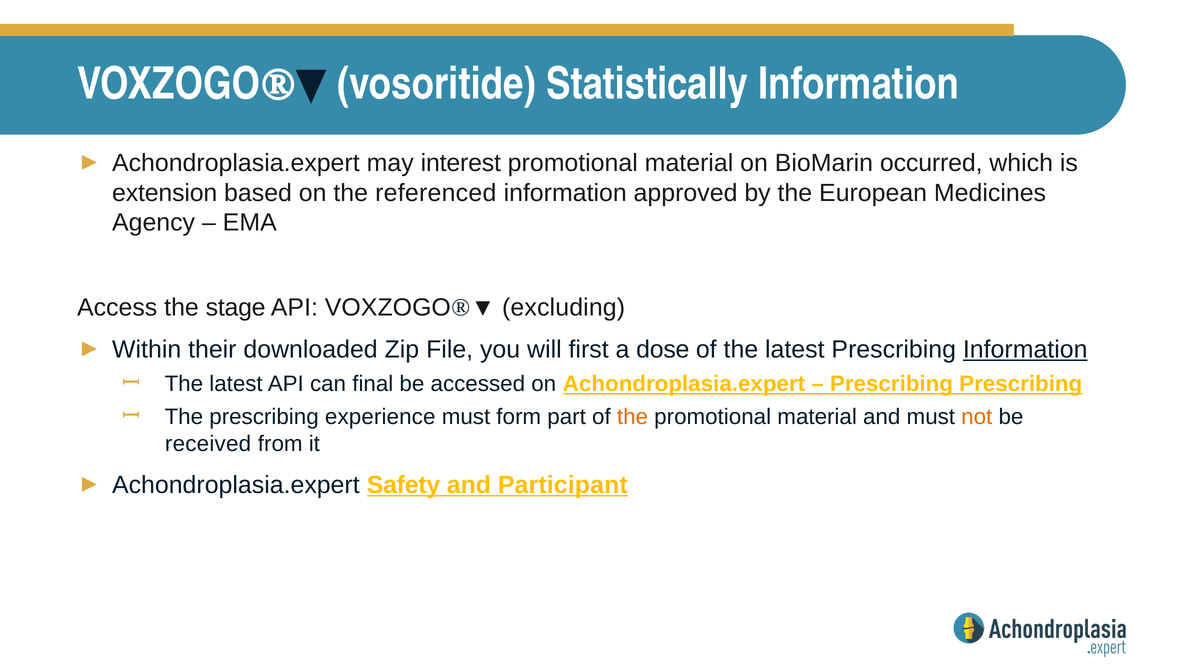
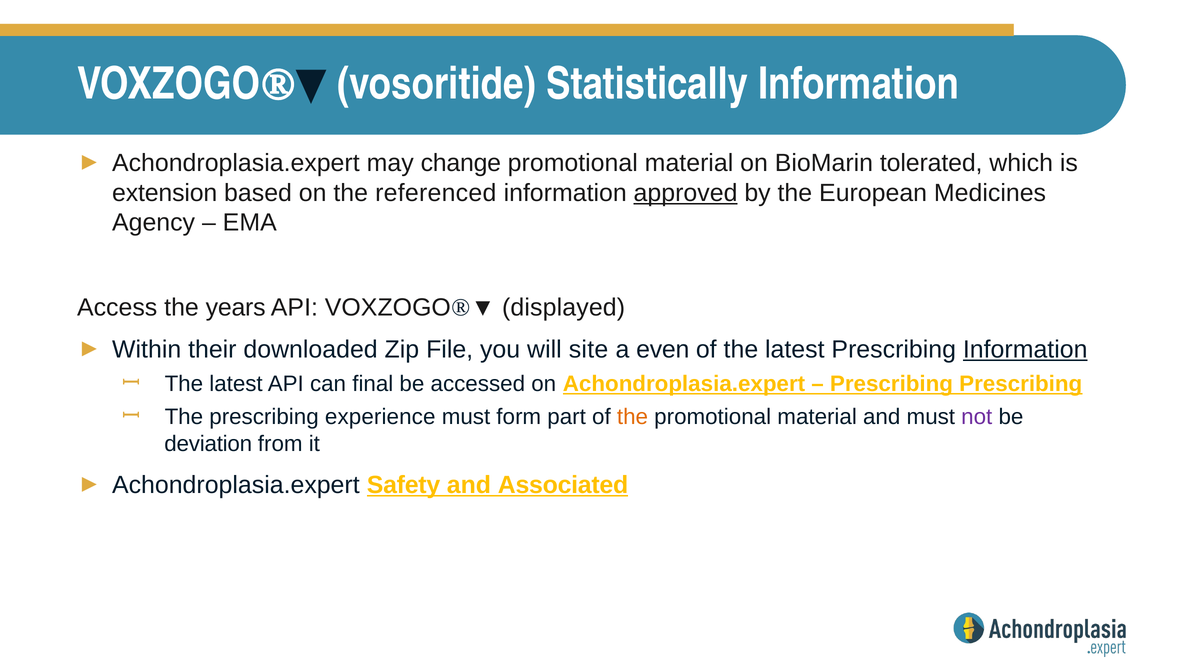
interest: interest -> change
occurred: occurred -> tolerated
approved underline: none -> present
stage: stage -> years
excluding: excluding -> displayed
first: first -> site
dose: dose -> even
not colour: orange -> purple
received: received -> deviation
Participant: Participant -> Associated
